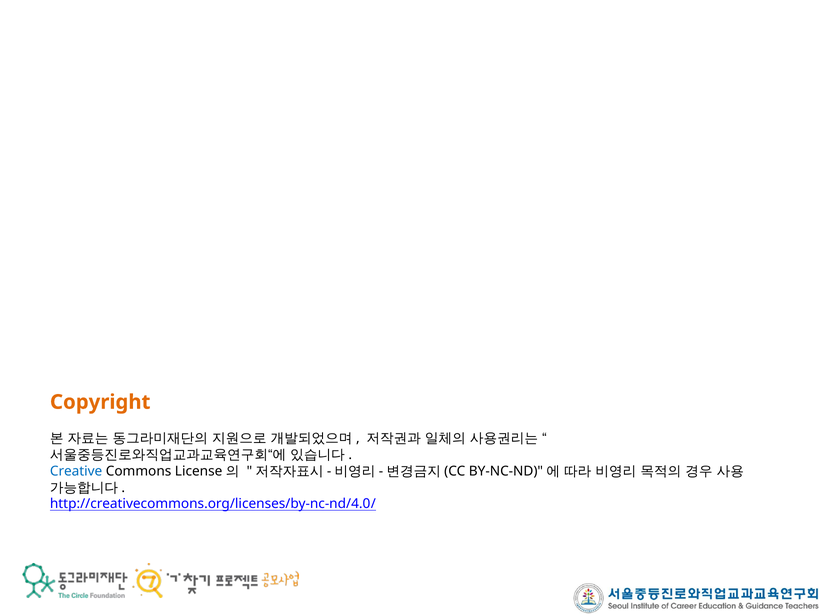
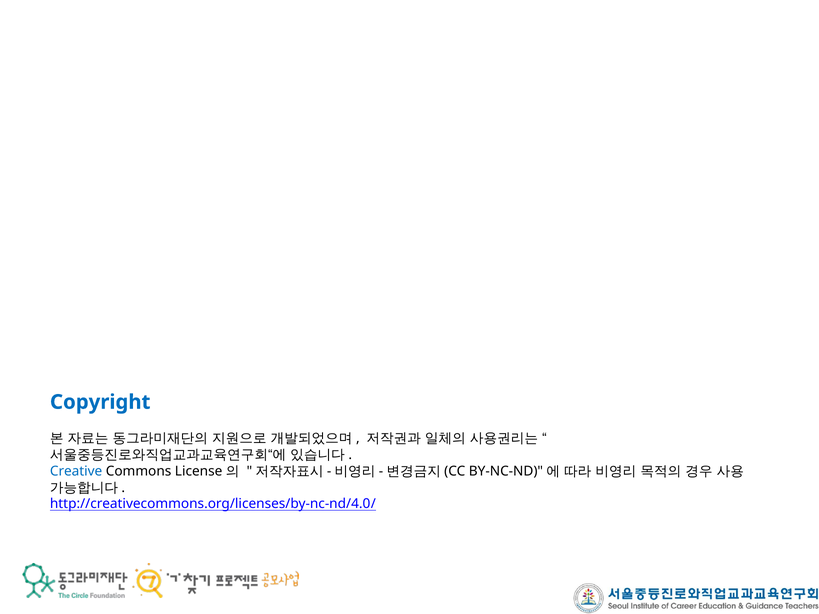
Copyright colour: orange -> blue
